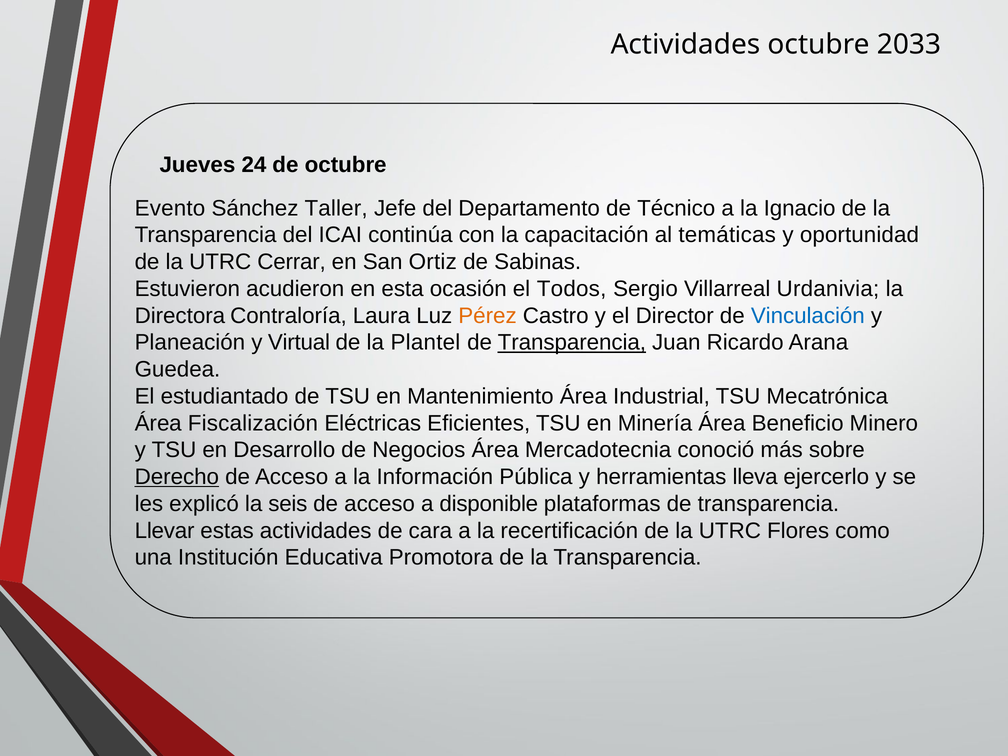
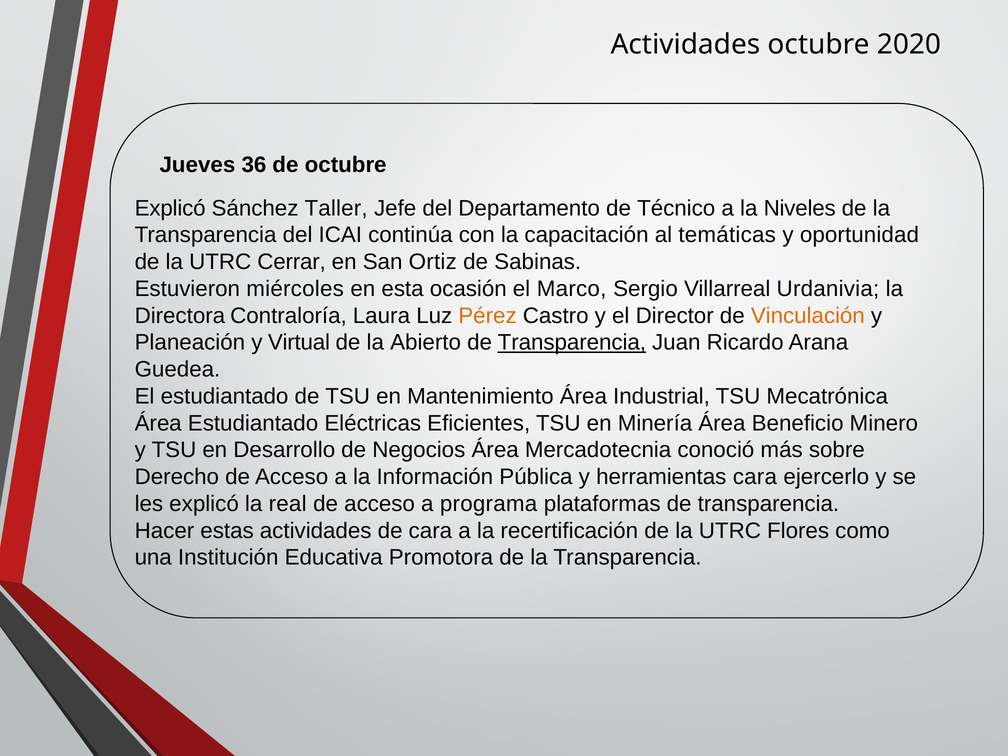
2033: 2033 -> 2020
24: 24 -> 36
Evento at (170, 208): Evento -> Explicó
Ignacio: Ignacio -> Niveles
acudieron: acudieron -> miércoles
Todos: Todos -> Marco
Vinculación colour: blue -> orange
Plantel: Plantel -> Abierto
Área Fiscalización: Fiscalización -> Estudiantado
Derecho underline: present -> none
herramientas lleva: lleva -> cara
seis: seis -> real
disponible: disponible -> programa
Llevar: Llevar -> Hacer
